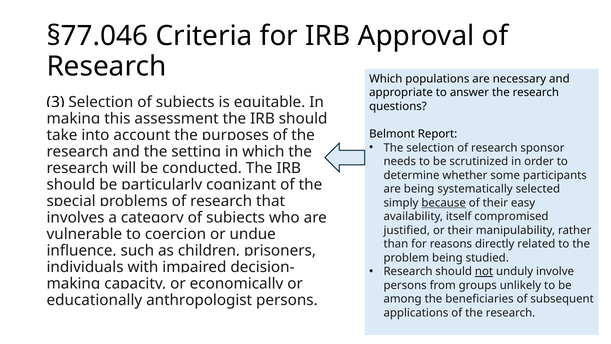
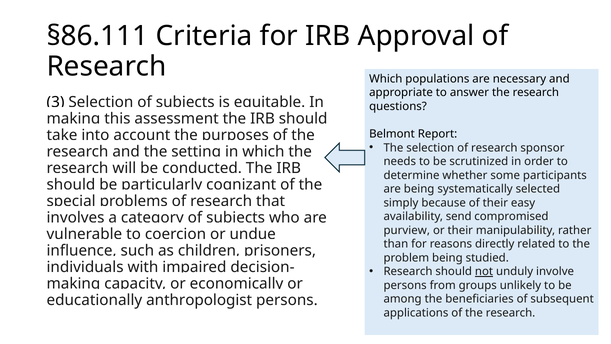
§77.046: §77.046 -> §86.111
because underline: present -> none
itself: itself -> send
justified: justified -> purview
